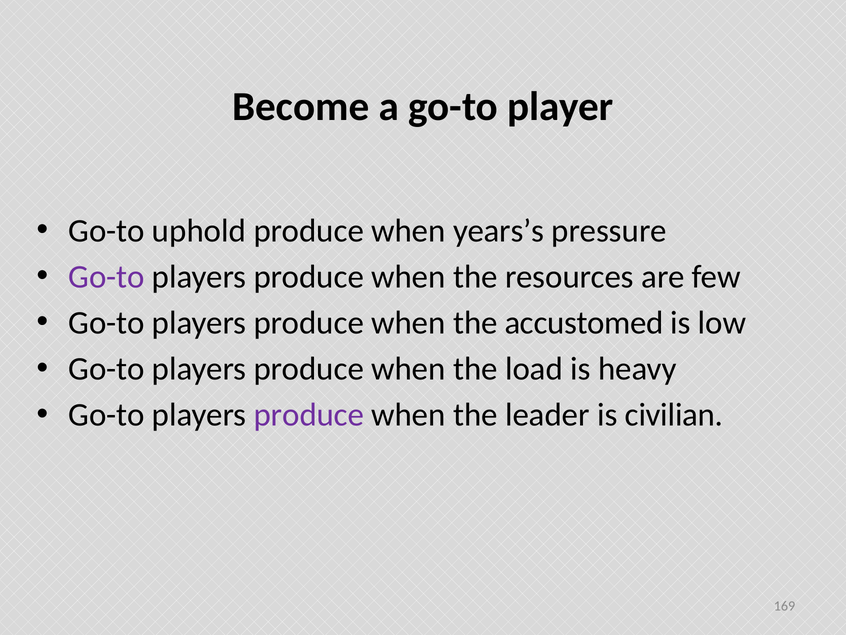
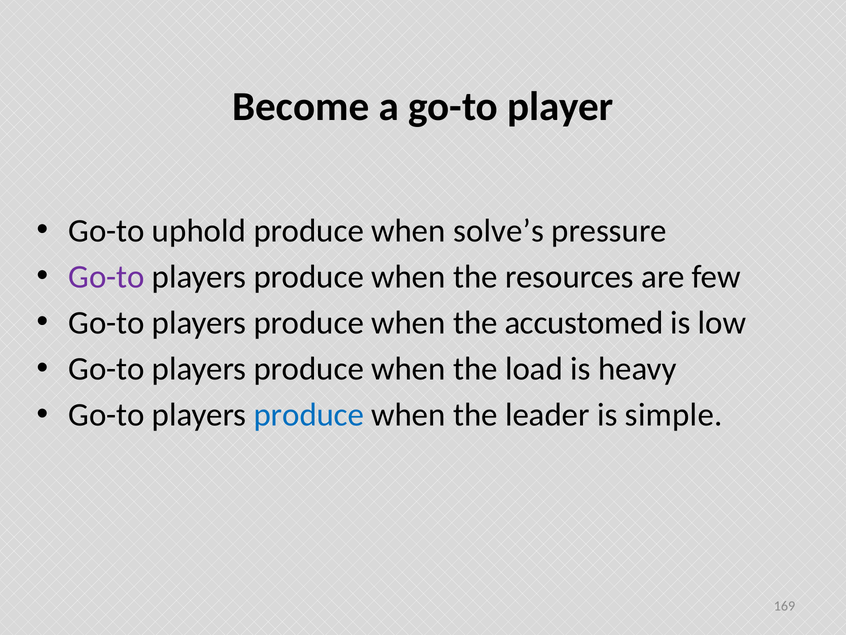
years’s: years’s -> solve’s
produce at (309, 415) colour: purple -> blue
civilian: civilian -> simple
